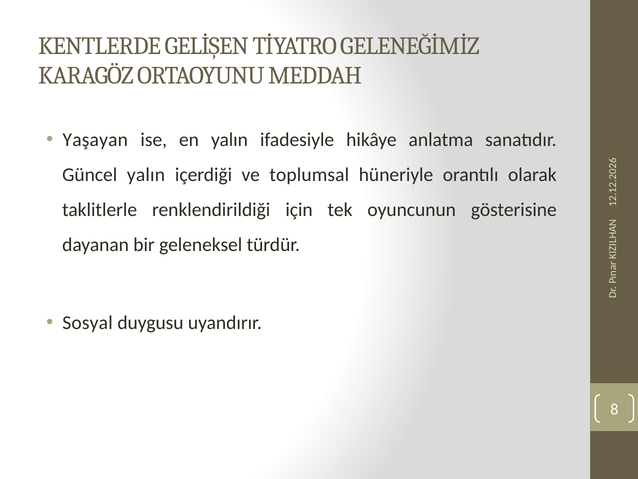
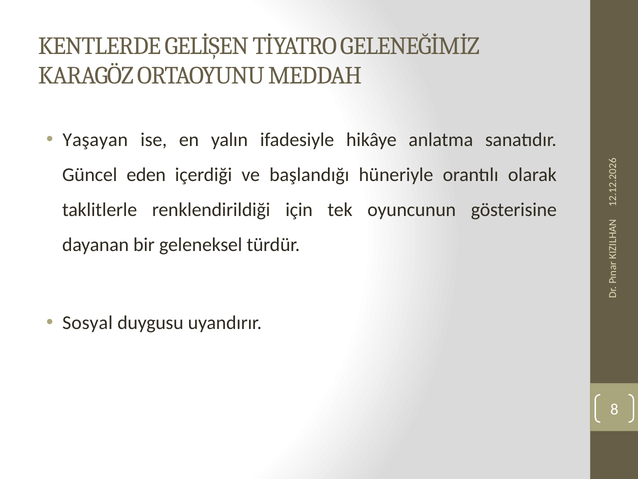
Güncel yalın: yalın -> eden
toplumsal: toplumsal -> başlandığı
